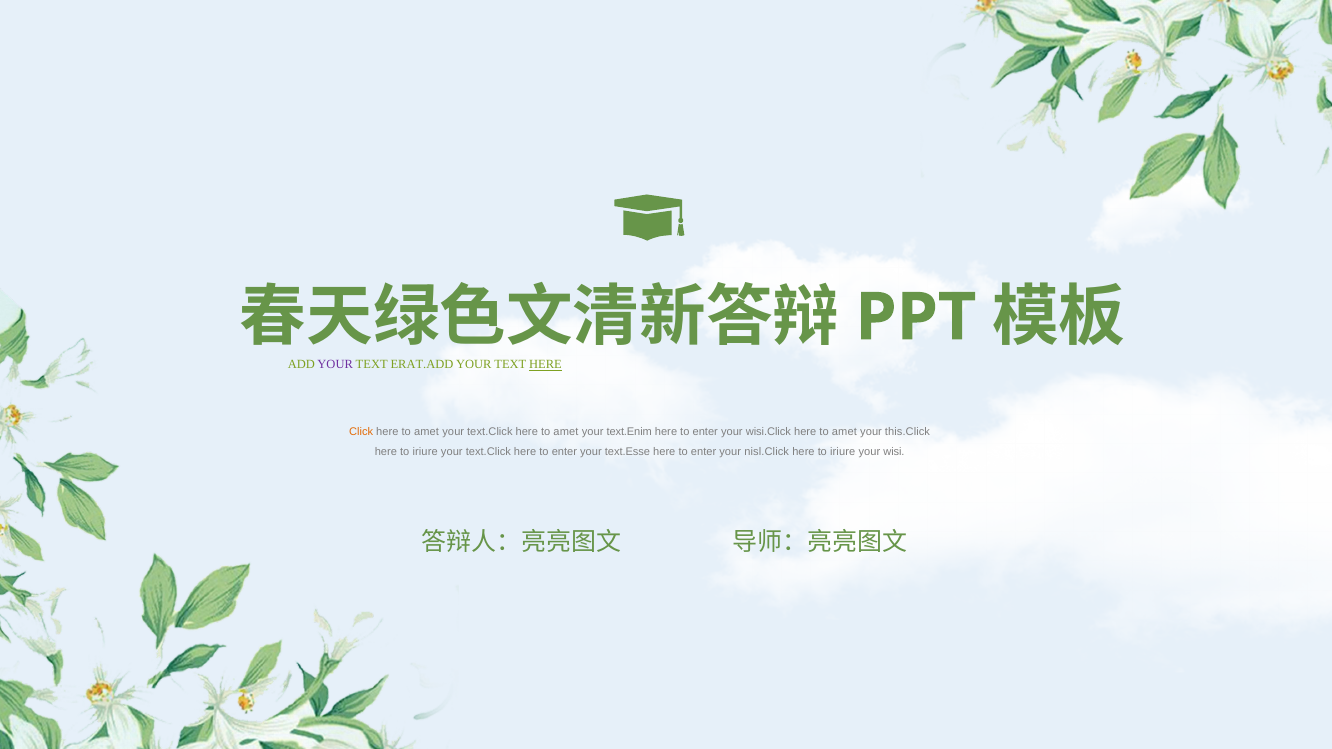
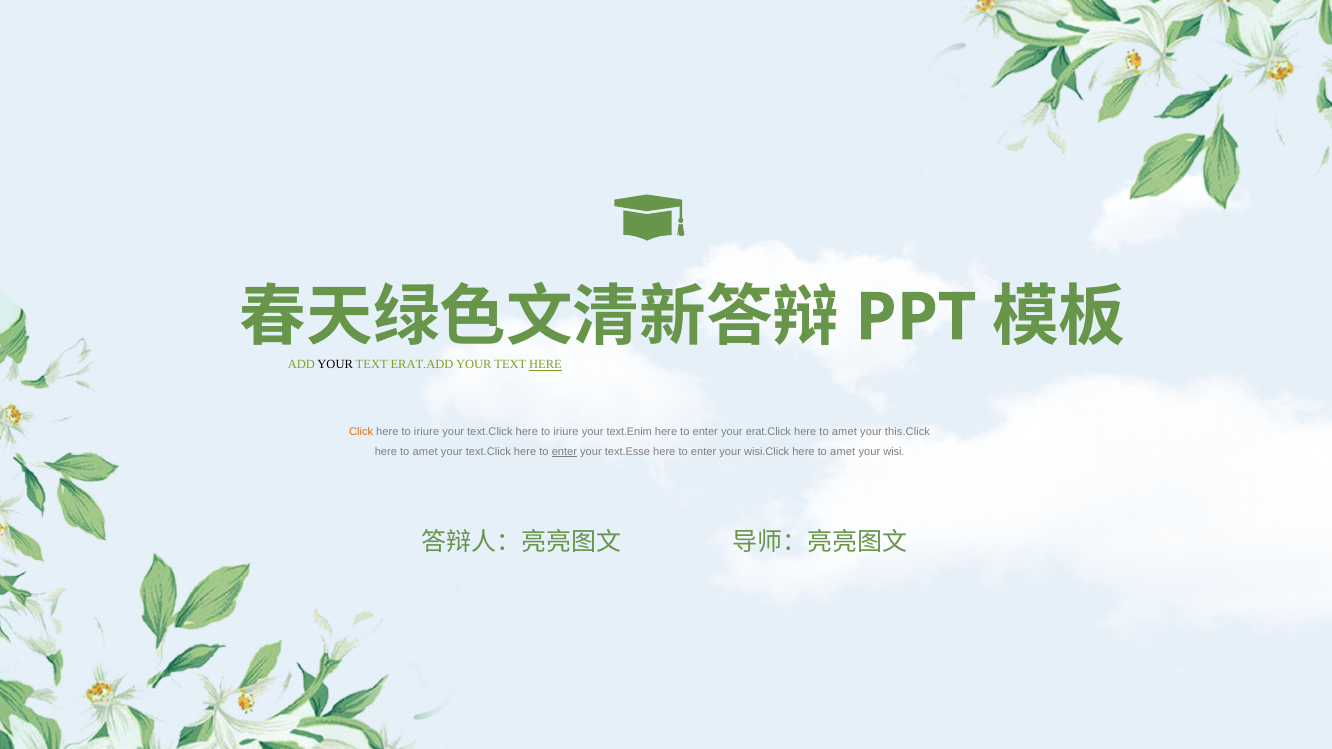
YOUR at (335, 365) colour: purple -> black
amet at (427, 432): amet -> iriure
text.Click here to amet: amet -> iriure
wisi.Click: wisi.Click -> erat.Click
iriure at (425, 452): iriure -> amet
enter at (564, 452) underline: none -> present
nisl.Click: nisl.Click -> wisi.Click
iriure at (843, 452): iriure -> amet
